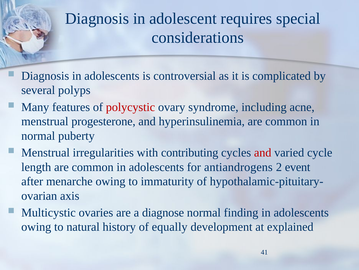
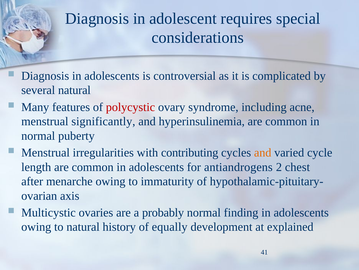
several polyps: polyps -> natural
progesterone: progesterone -> significantly
and at (263, 152) colour: red -> orange
event: event -> chest
diagnose: diagnose -> probably
